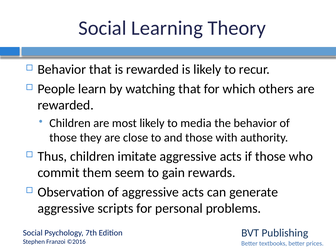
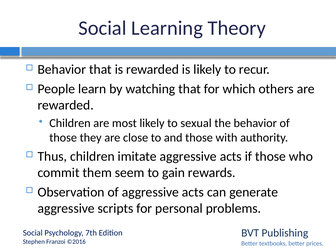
media: media -> sexual
